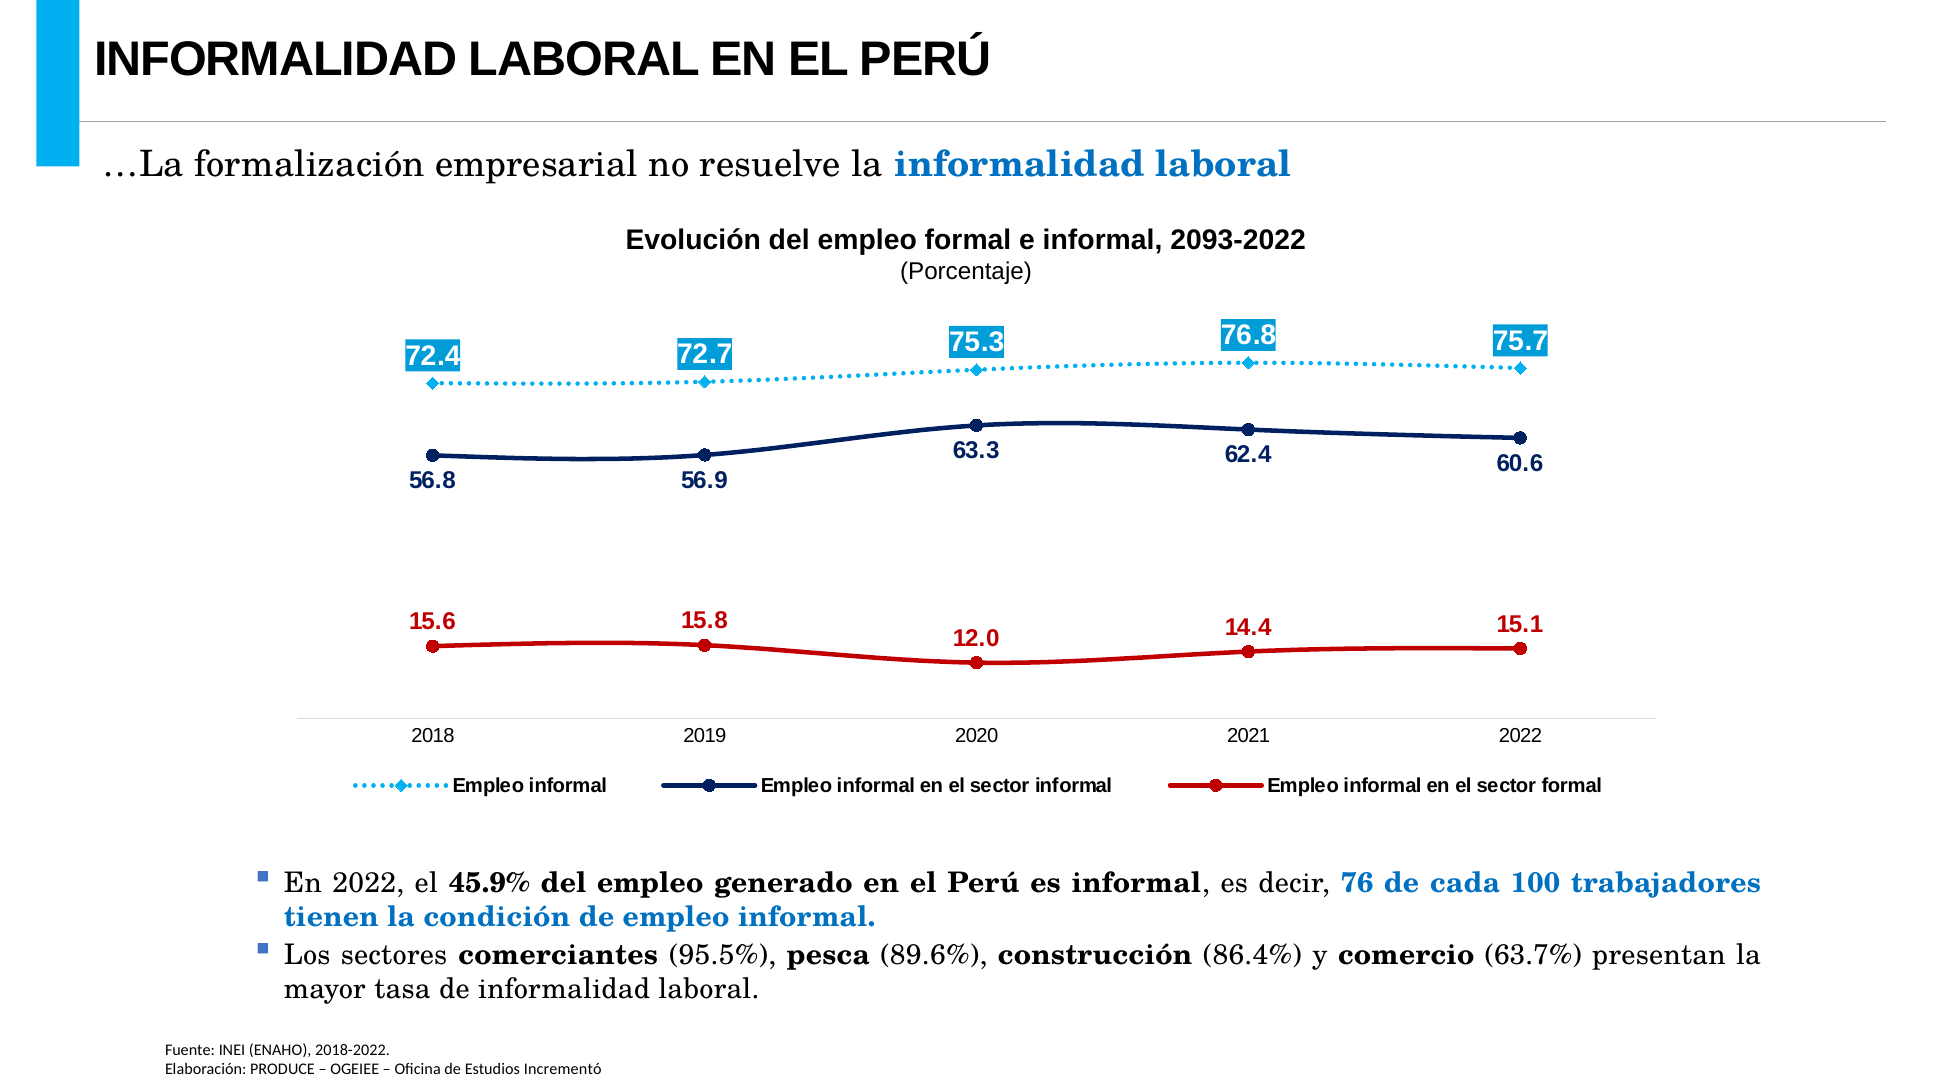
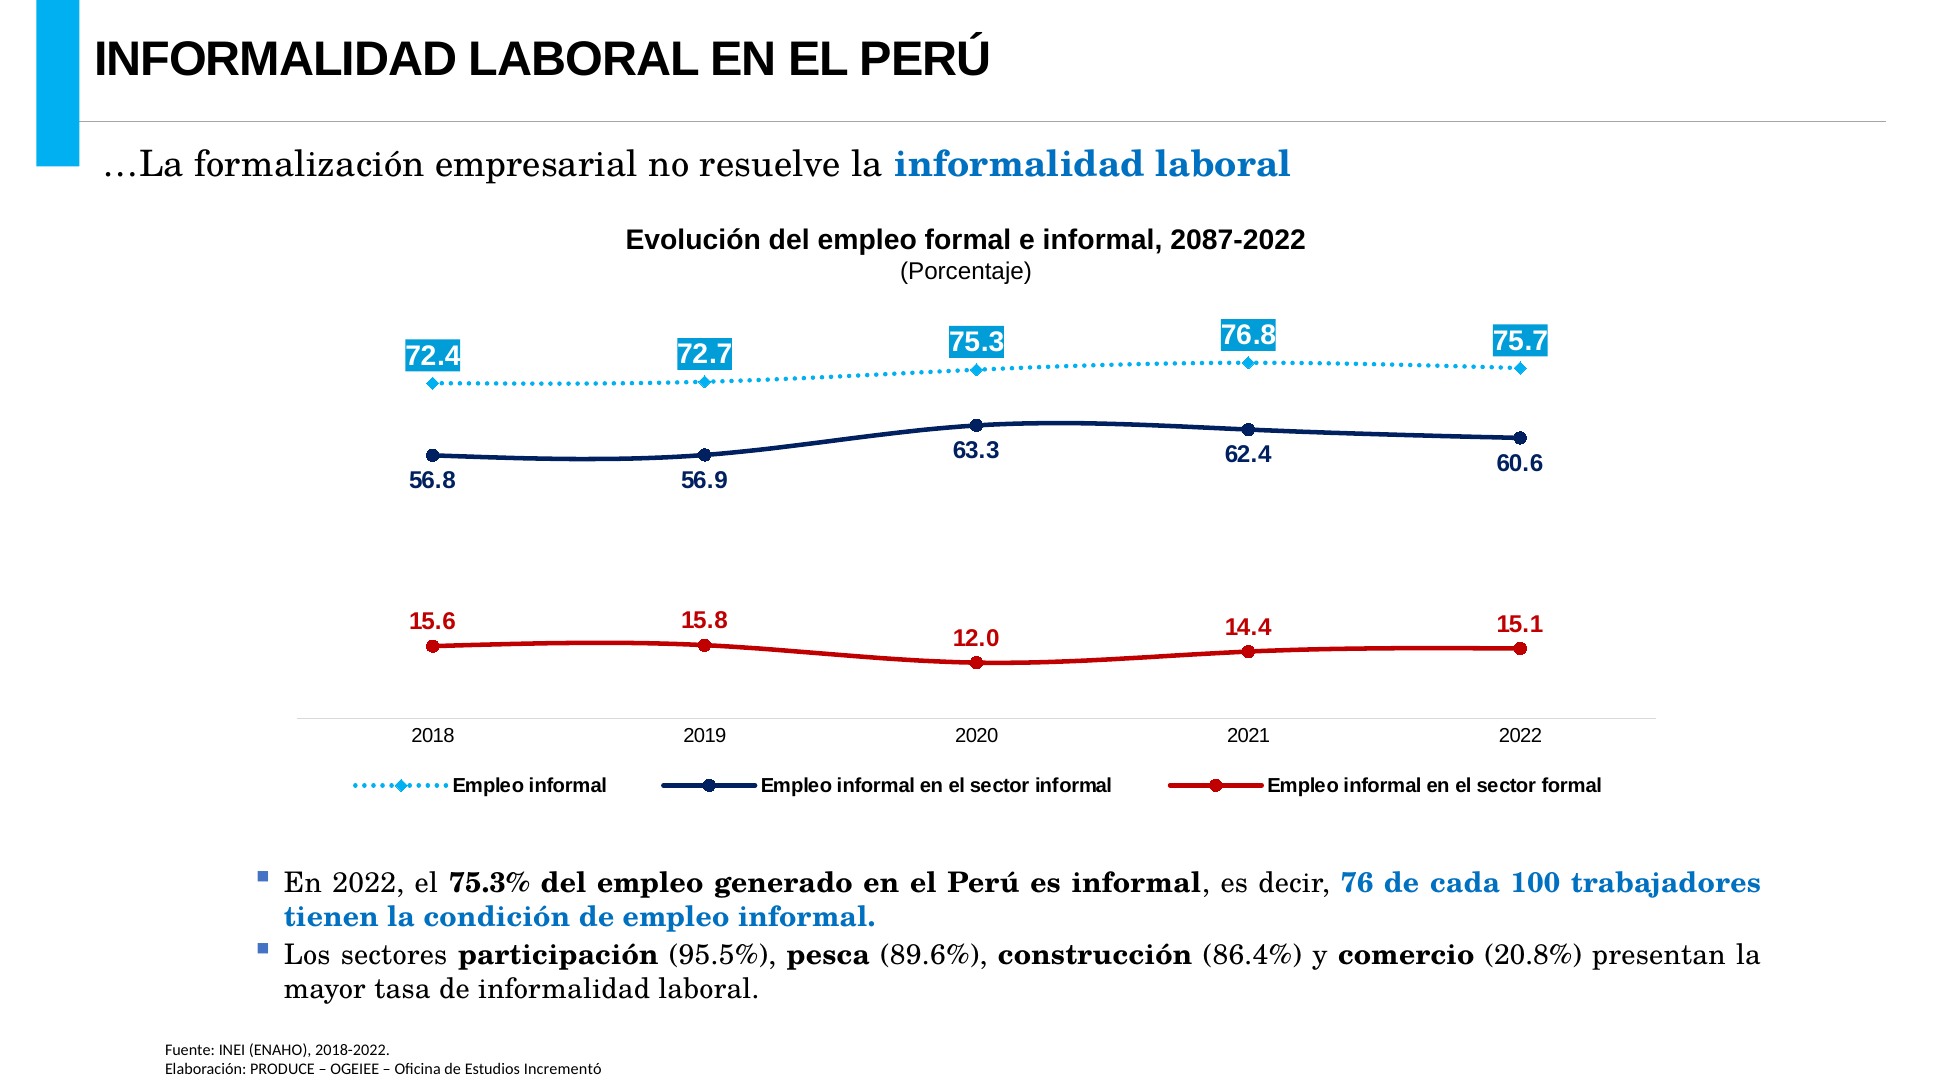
2093-2022: 2093-2022 -> 2087-2022
45.9%: 45.9% -> 75.3%
comerciantes: comerciantes -> participación
63.7%: 63.7% -> 20.8%
